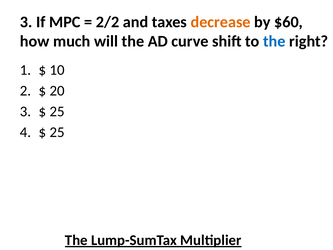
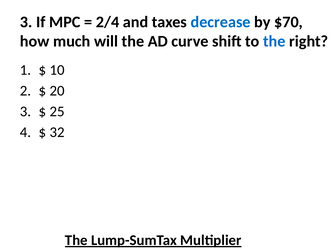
2/2: 2/2 -> 2/4
decrease colour: orange -> blue
$60: $60 -> $70
25 at (57, 132): 25 -> 32
